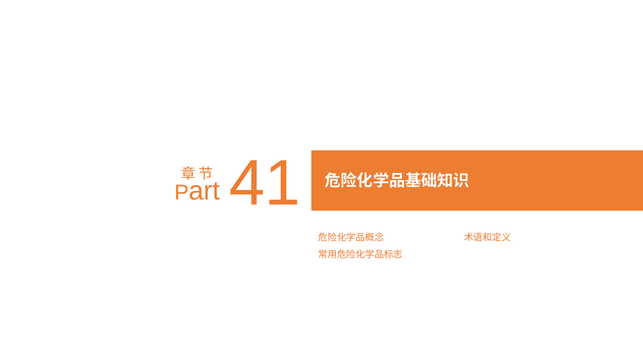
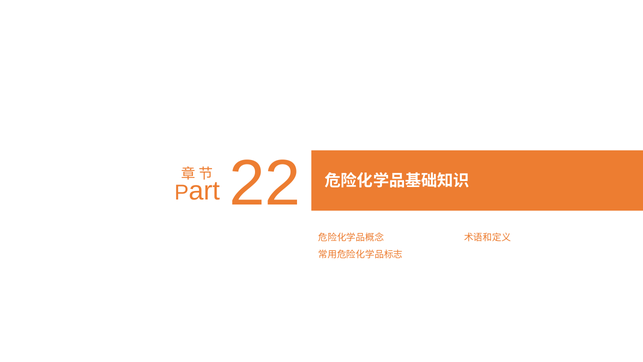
41: 41 -> 22
